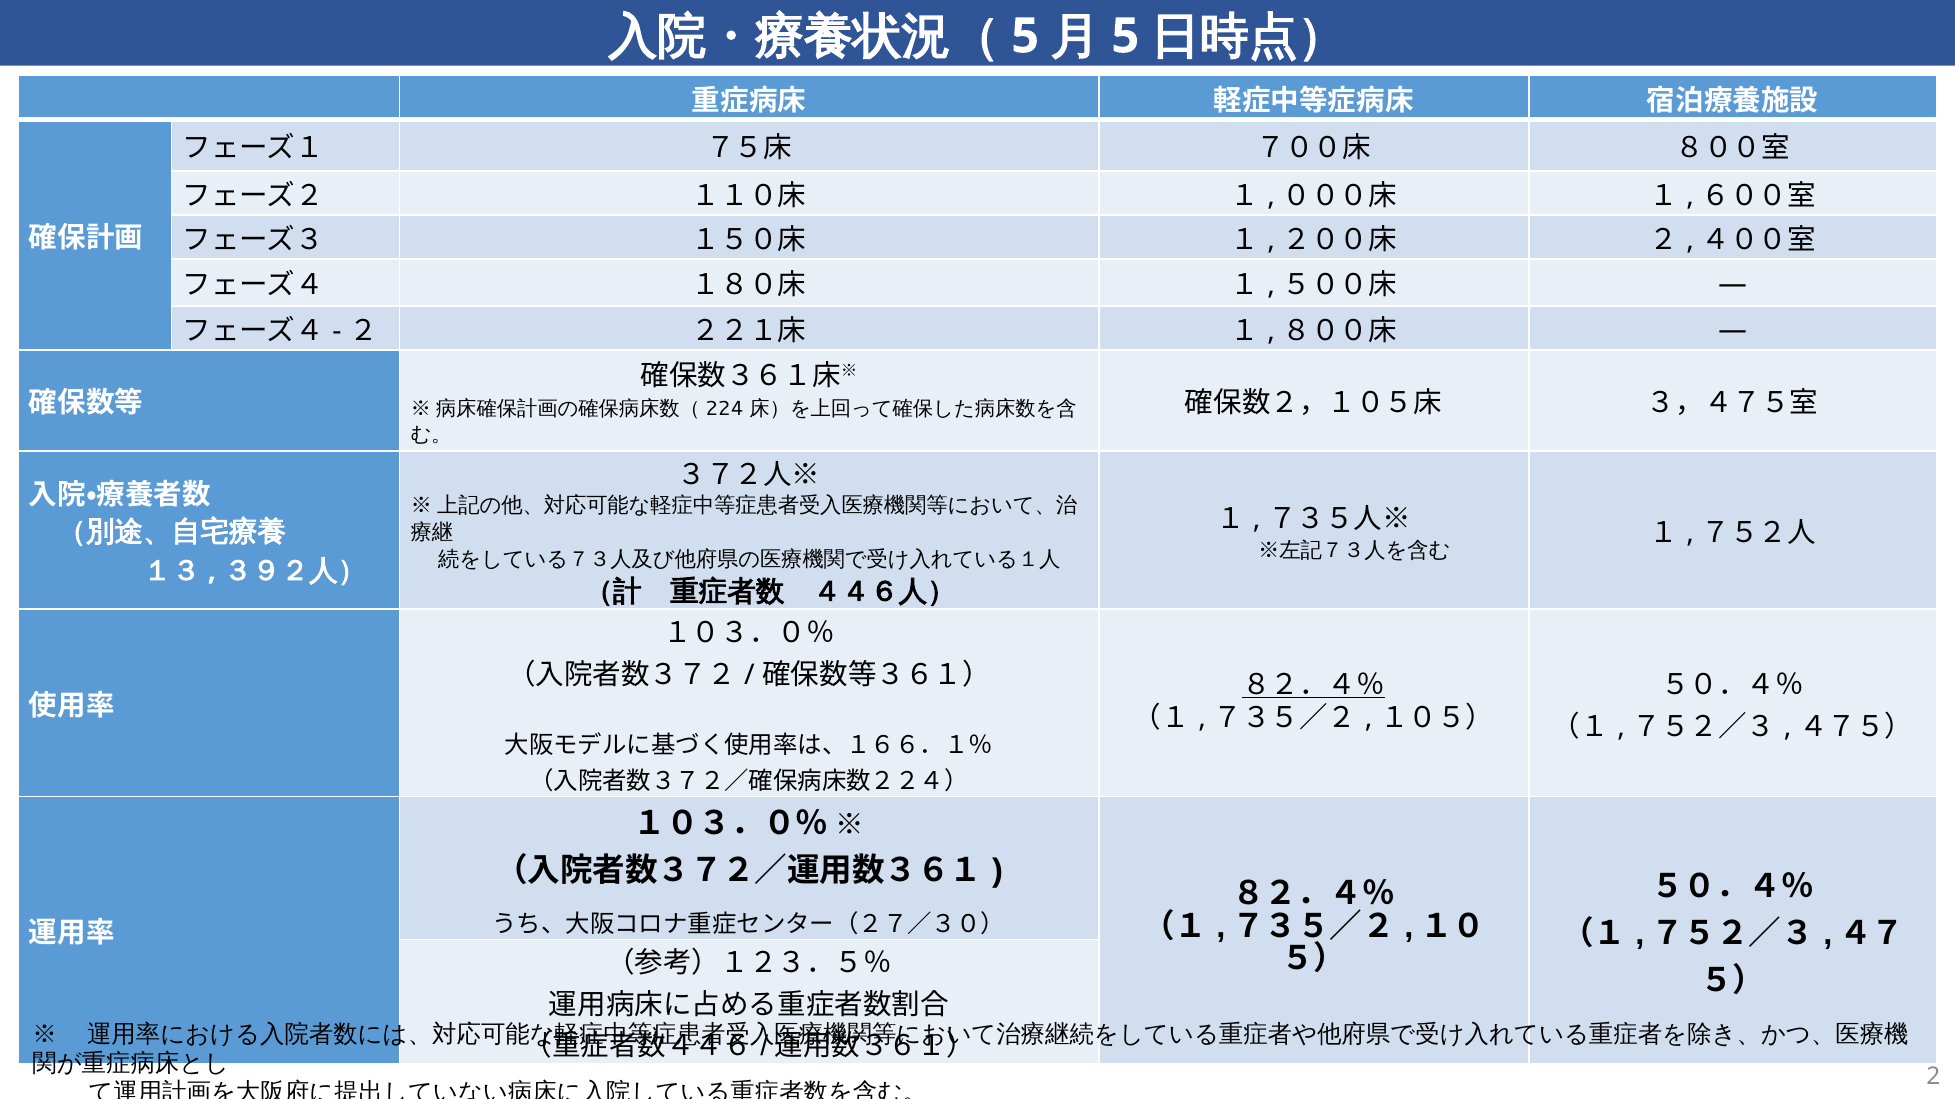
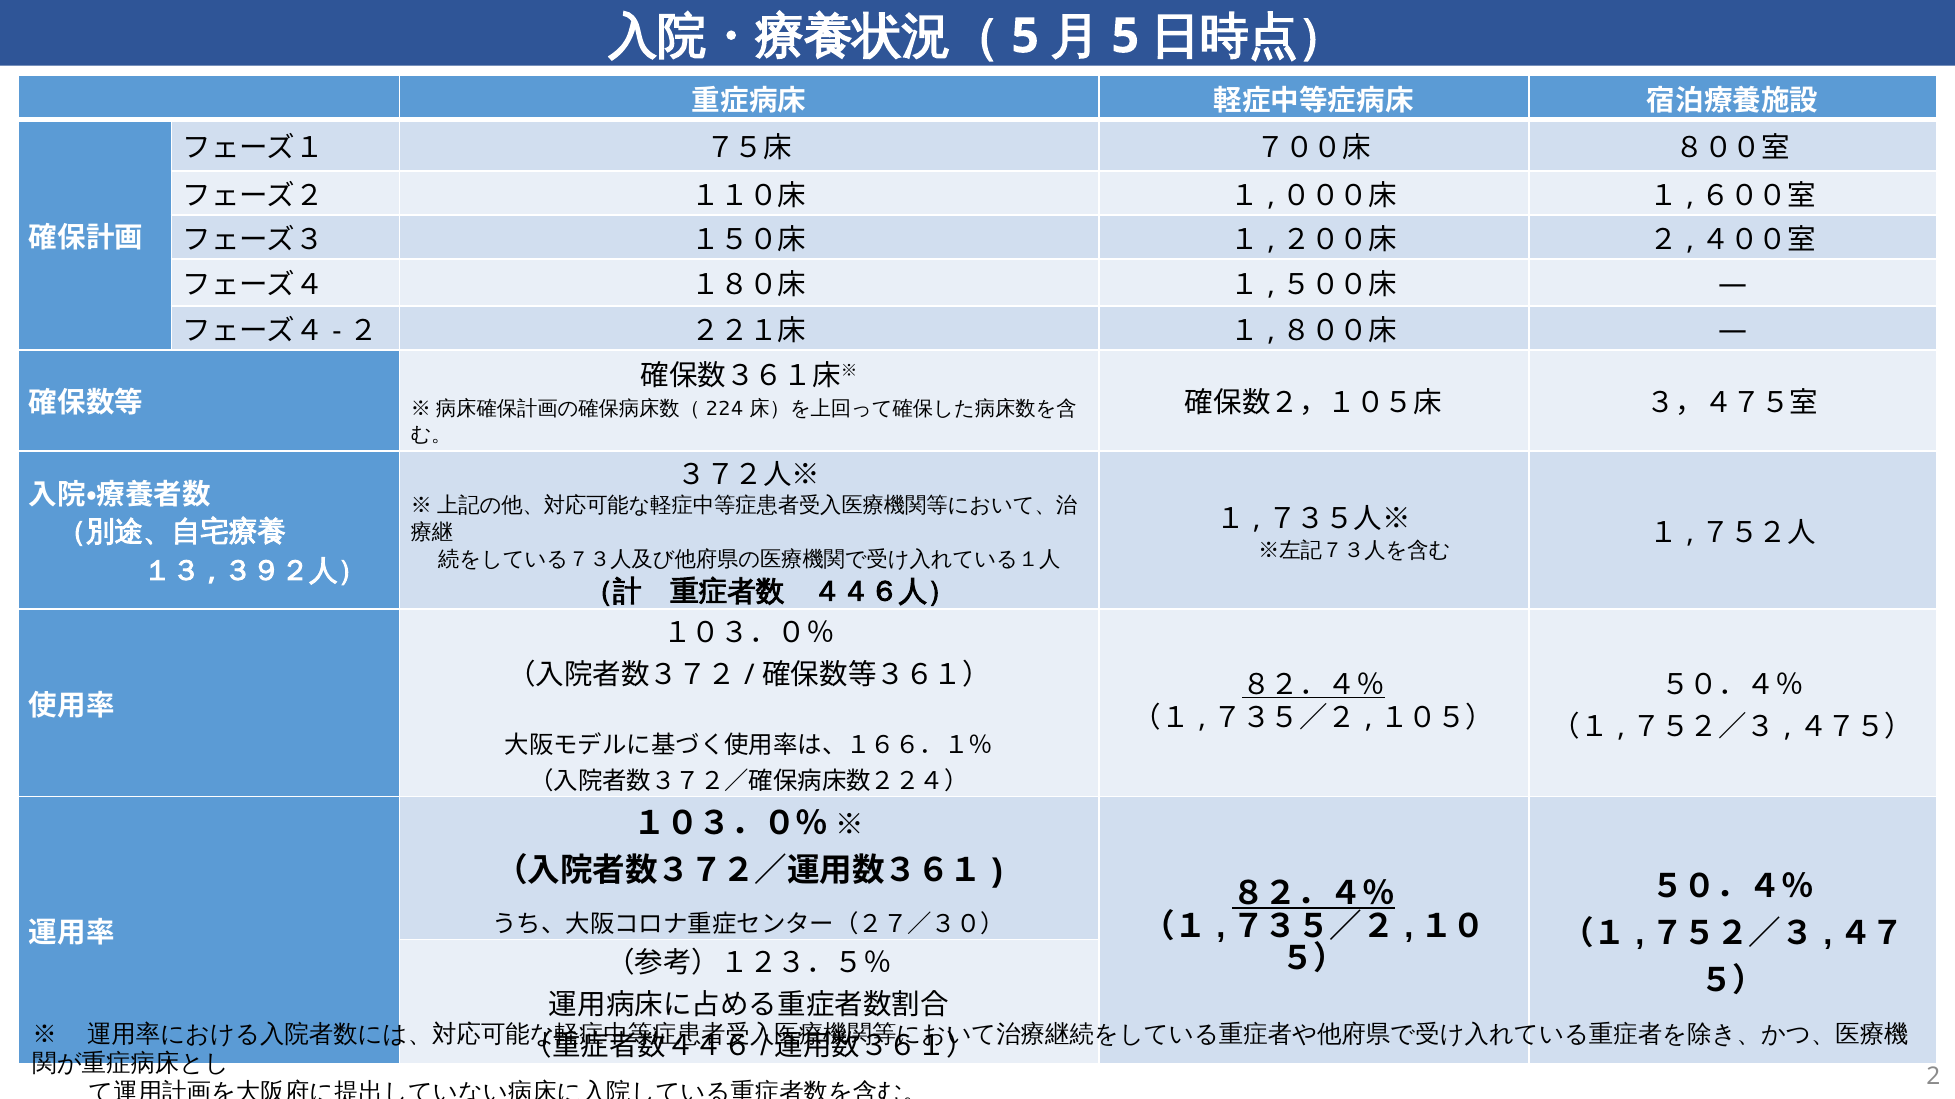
８２．４％ at (1314, 895) underline: none -> present
